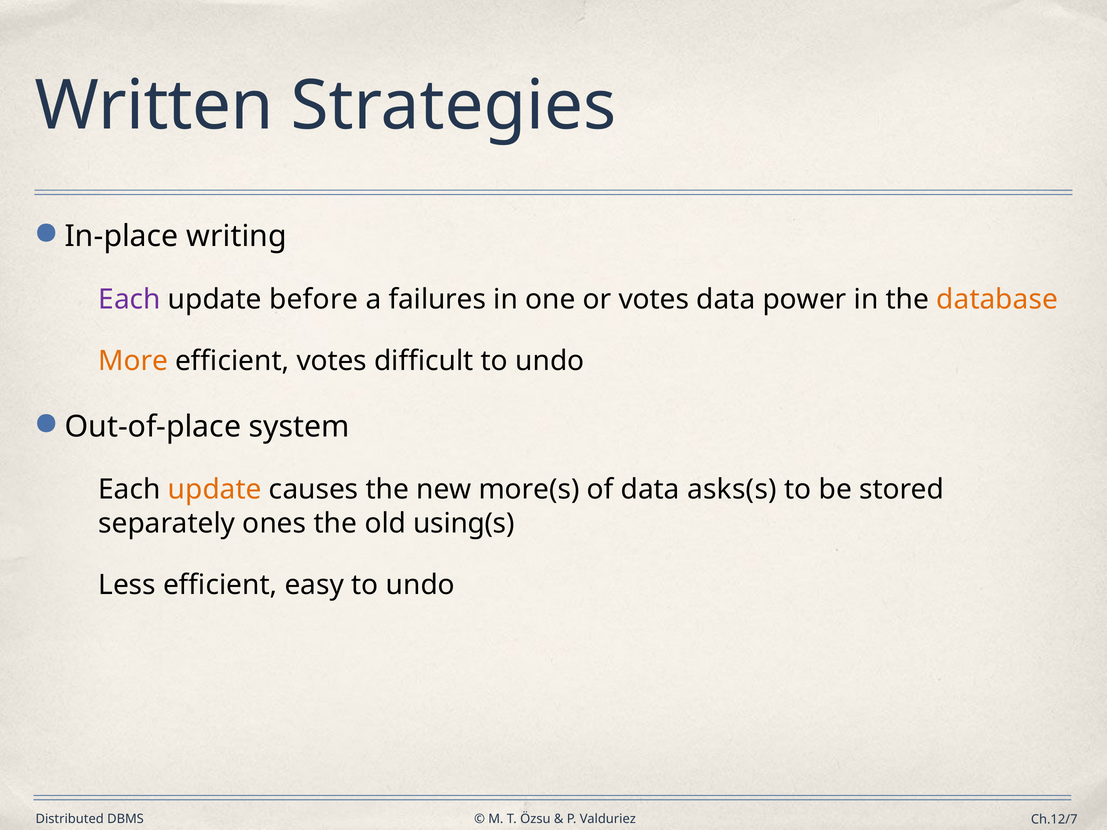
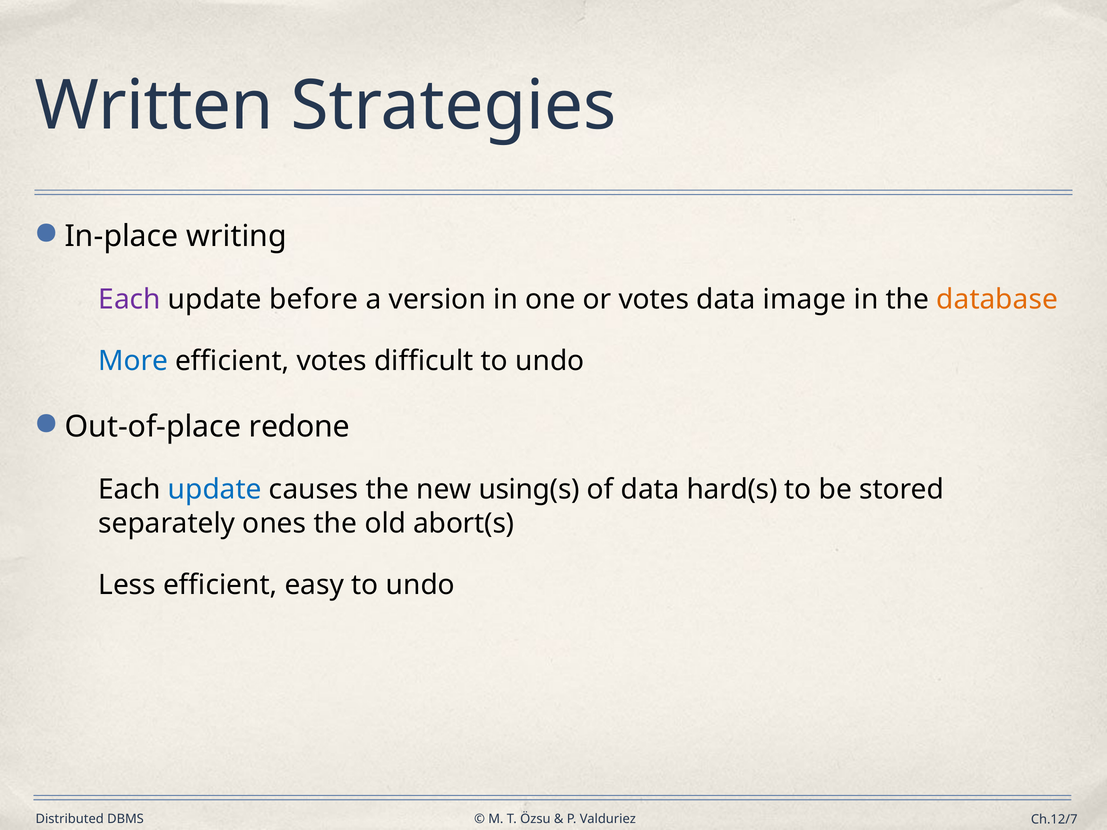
failures: failures -> version
power: power -> image
More colour: orange -> blue
system: system -> redone
update at (215, 490) colour: orange -> blue
more(s: more(s -> using(s
asks(s: asks(s -> hard(s
using(s: using(s -> abort(s
